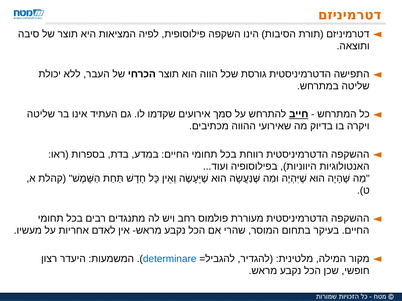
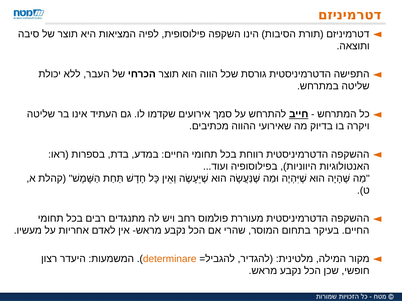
determinare colour: blue -> orange
